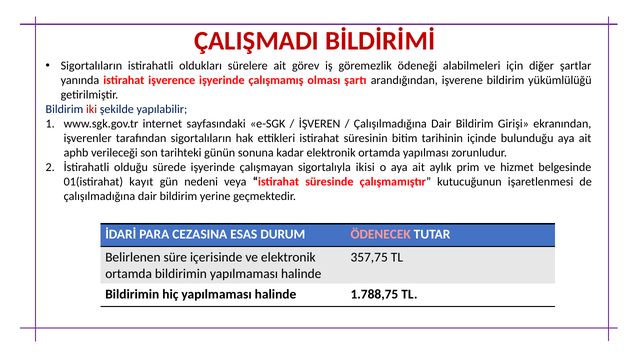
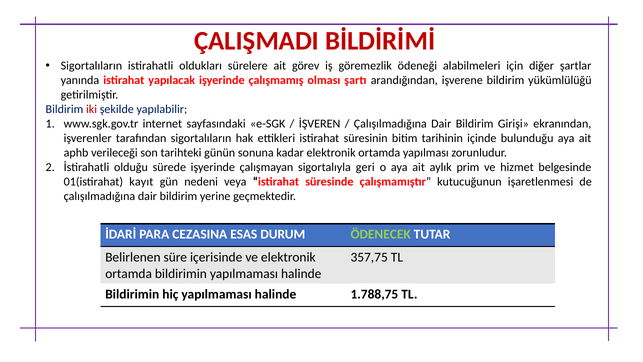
işverence: işverence -> yapılacak
ikisi: ikisi -> geri
ÖDENECEK colour: pink -> light green
